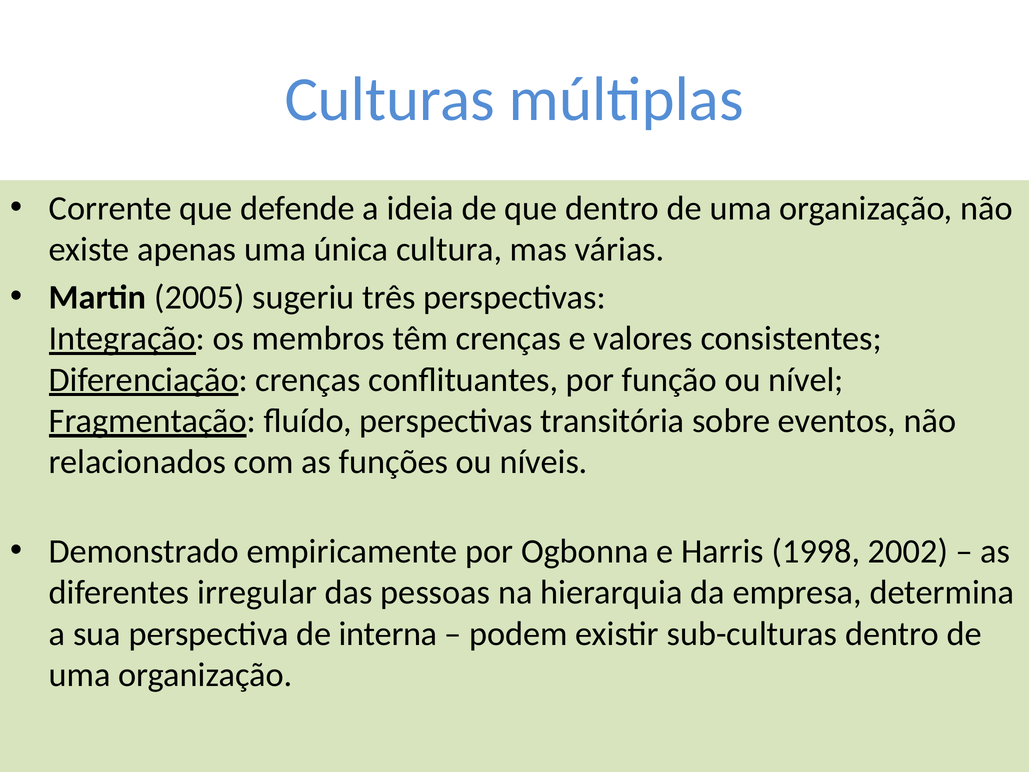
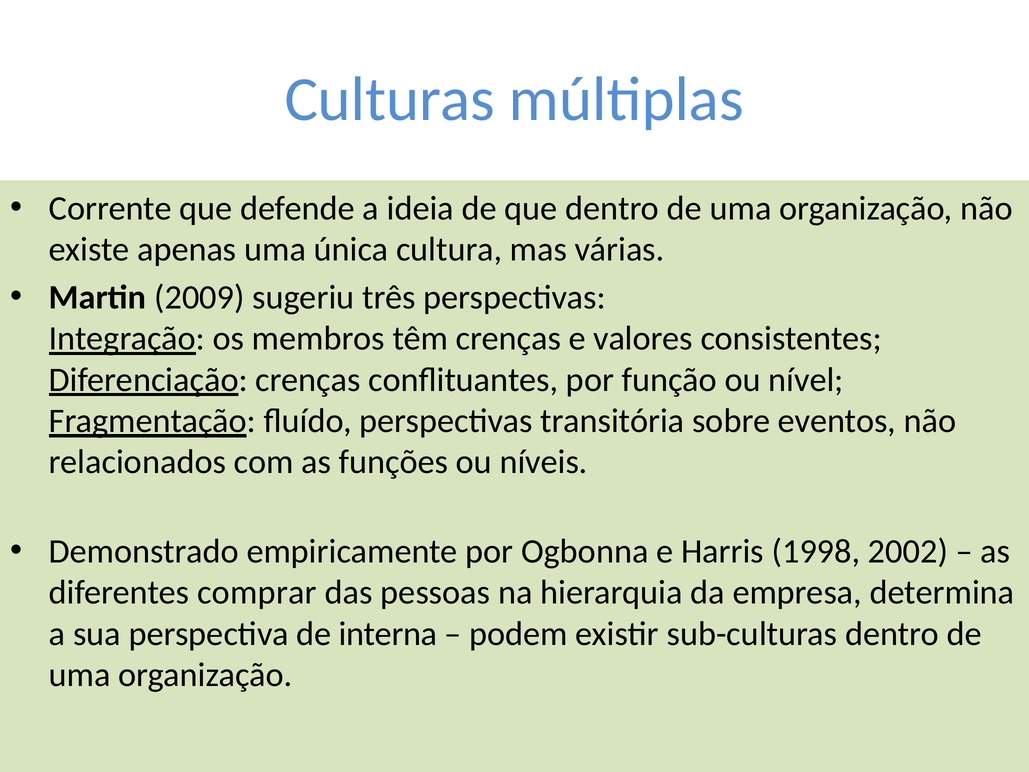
2005: 2005 -> 2009
irregular: irregular -> comprar
